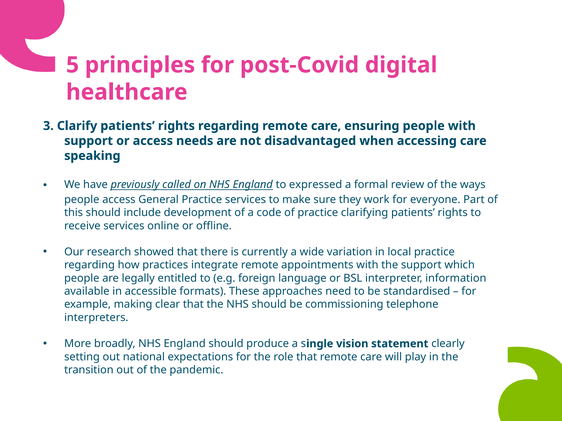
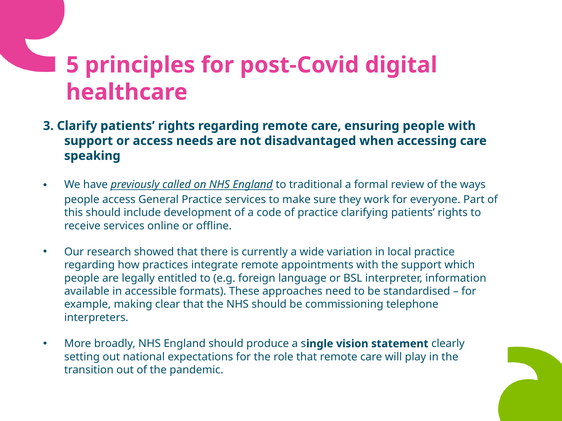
expressed: expressed -> traditional
